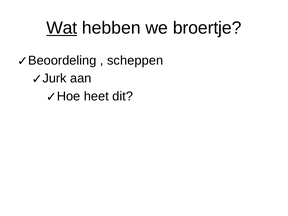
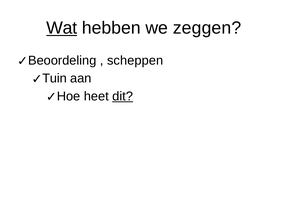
broertje: broertje -> zeggen
Jurk: Jurk -> Tuin
dit underline: none -> present
